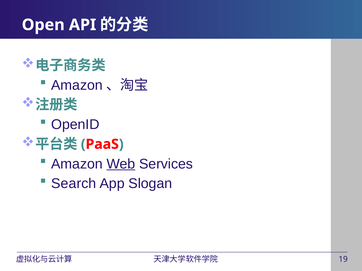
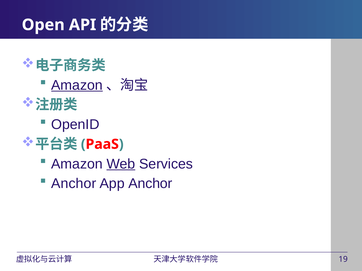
Amazon at (77, 85) underline: none -> present
Search at (74, 184): Search -> Anchor
App Slogan: Slogan -> Anchor
